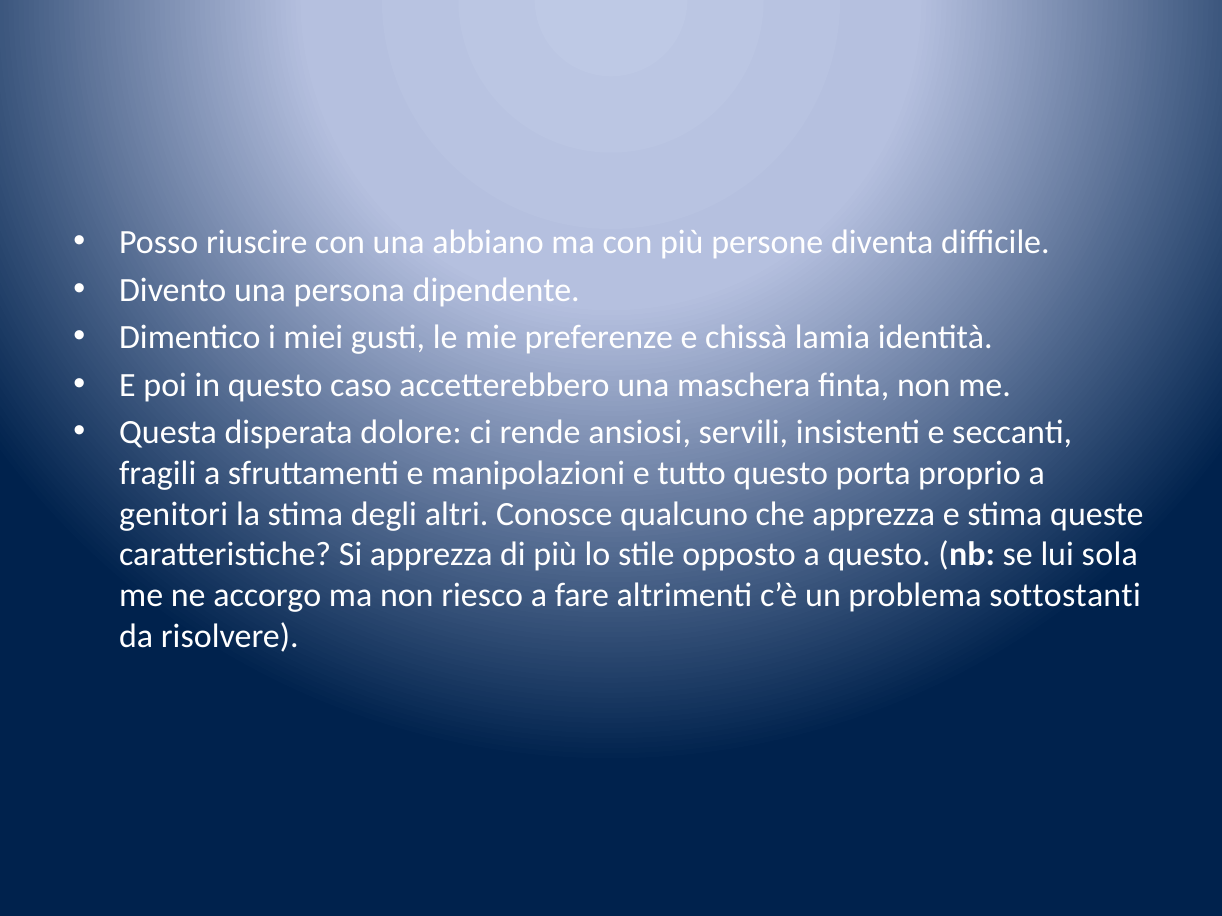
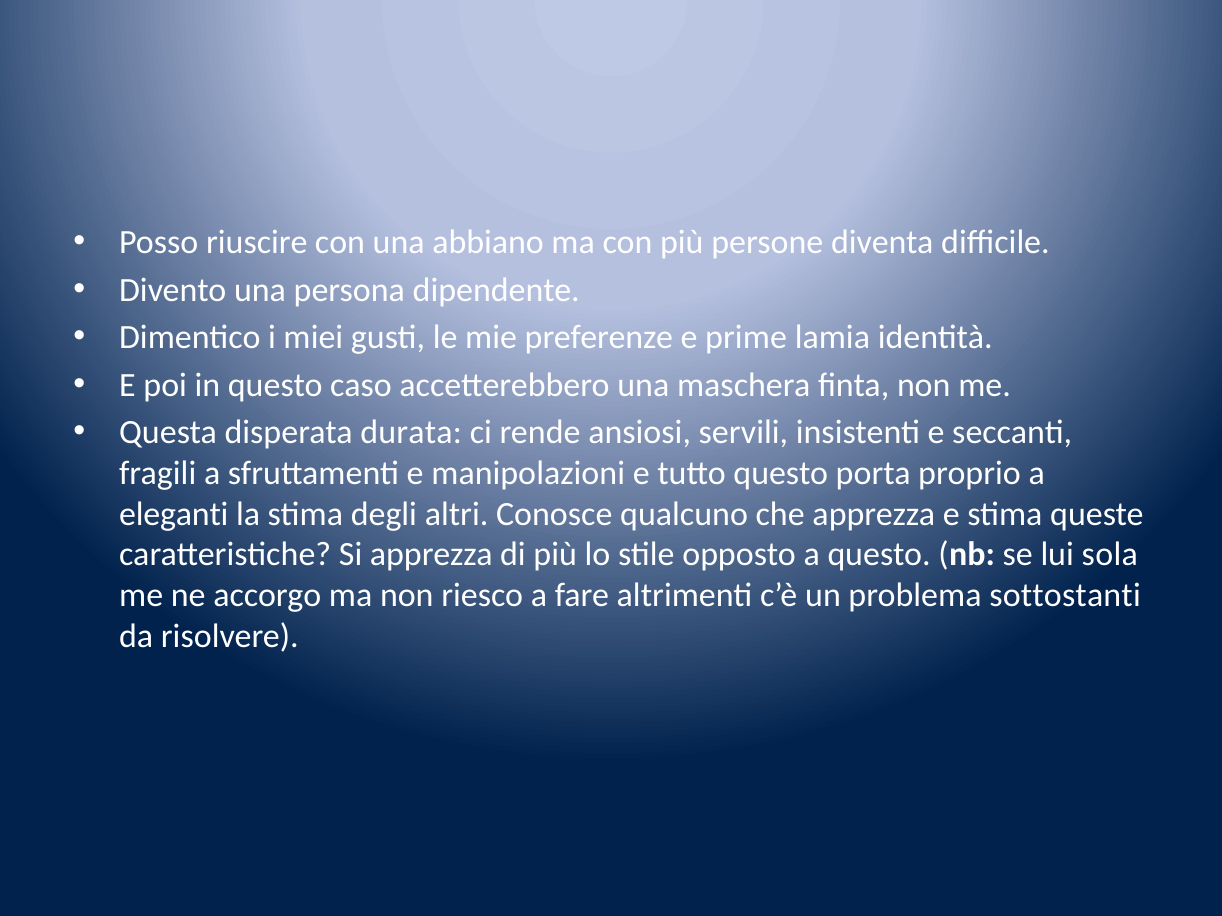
chissà: chissà -> prime
dolore: dolore -> durata
genitori: genitori -> eleganti
